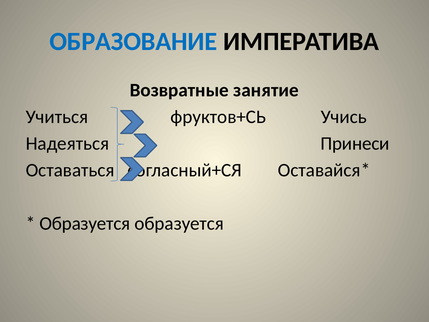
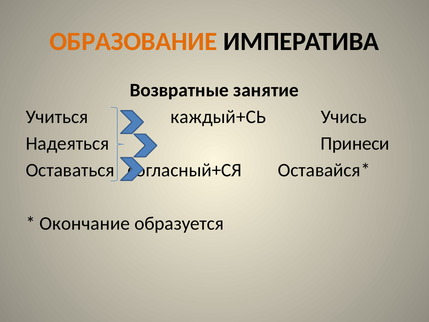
ОБРАЗОВАНИЕ colour: blue -> orange
фруктов+СЬ: фруктов+СЬ -> каждый+СЬ
Образуется at (85, 224): Образуется -> Окончание
